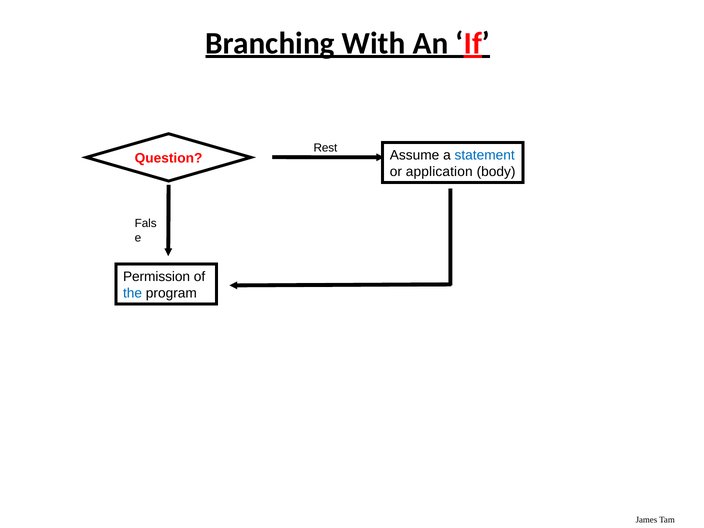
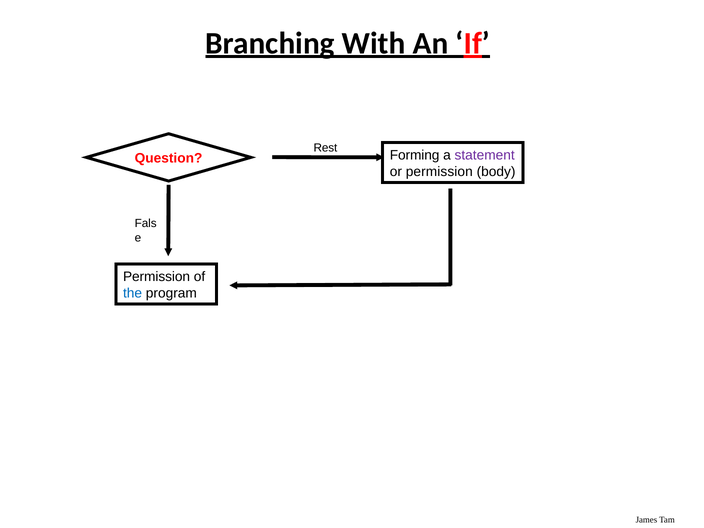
Assume: Assume -> Forming
statement colour: blue -> purple
or application: application -> permission
